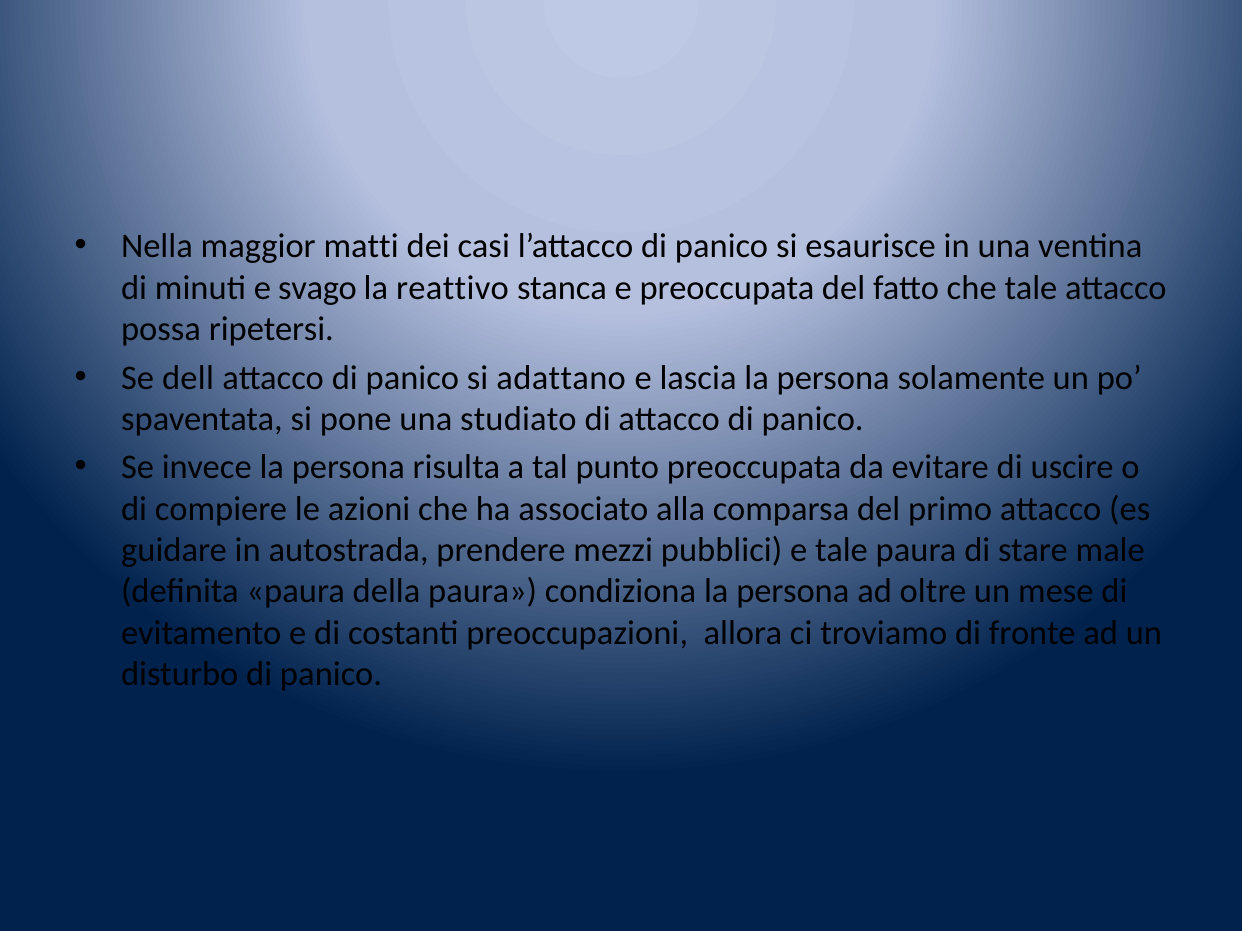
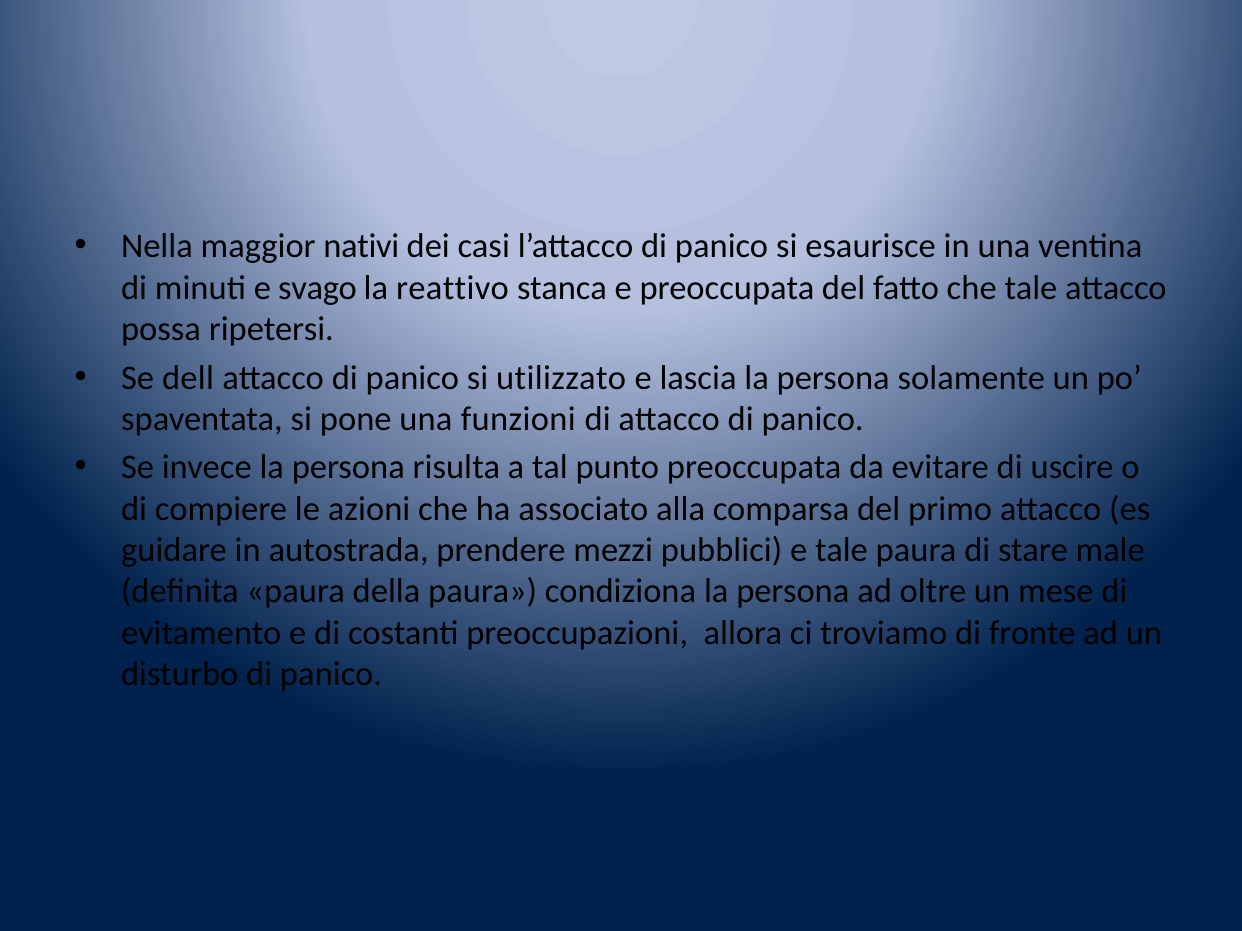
matti: matti -> nativi
adattano: adattano -> utilizzato
studiato: studiato -> funzioni
